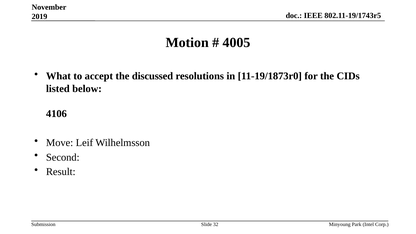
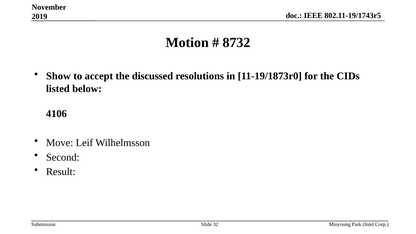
4005: 4005 -> 8732
What: What -> Show
